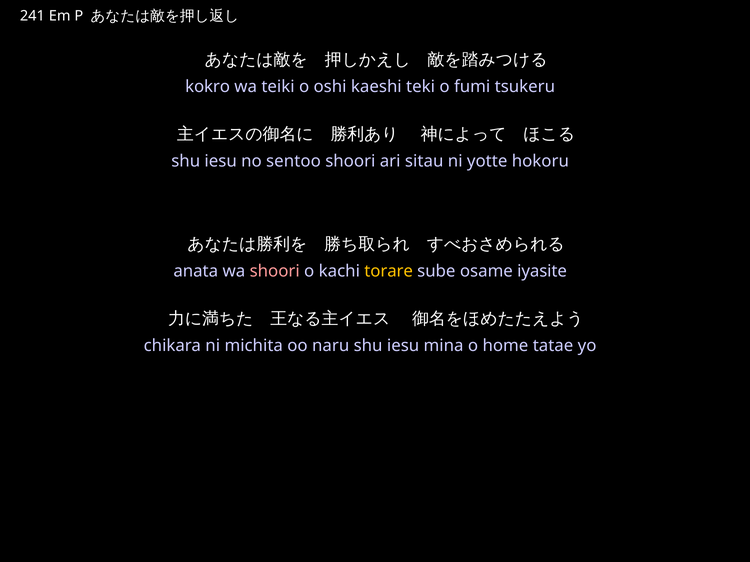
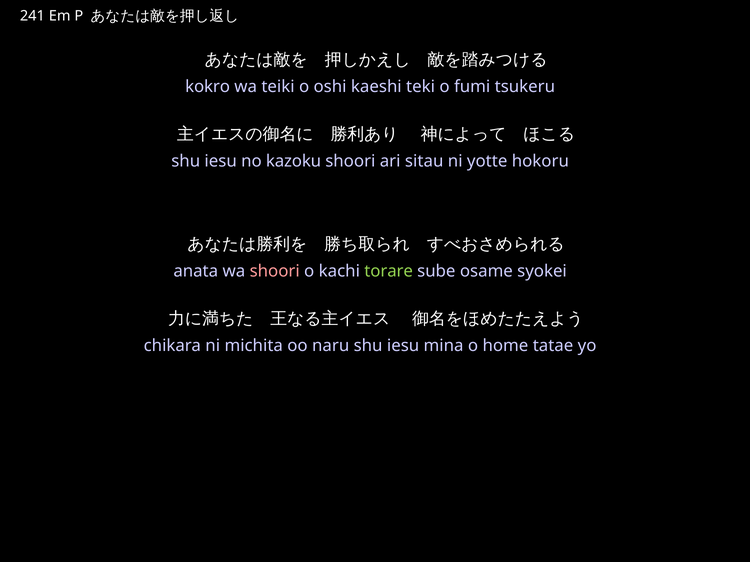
sentoo: sentoo -> kazoku
torare colour: yellow -> light green
iyasite: iyasite -> syokei
